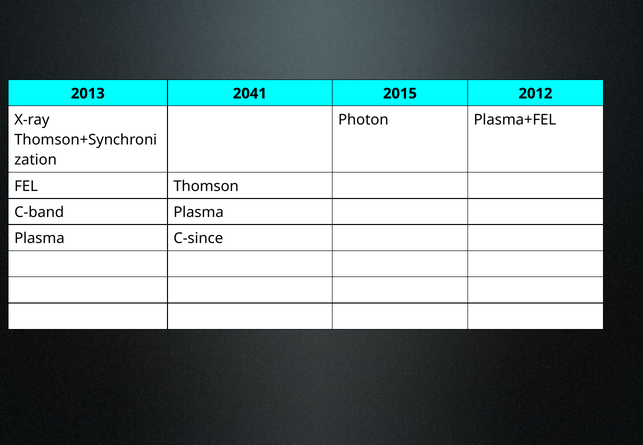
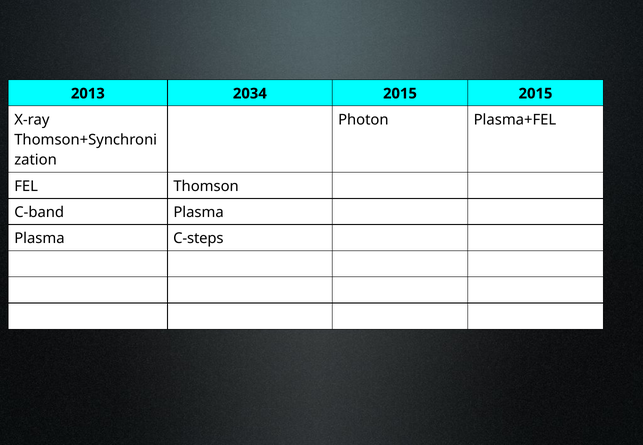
2041: 2041 -> 2034
2015 2012: 2012 -> 2015
C-since: C-since -> C-steps
